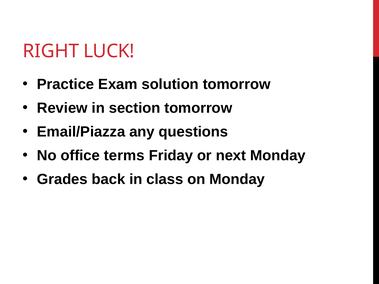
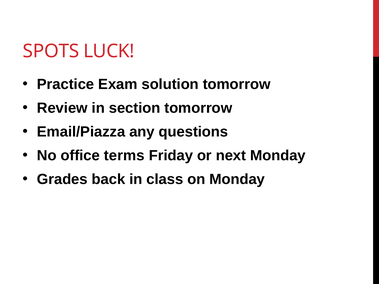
RIGHT: RIGHT -> SPOTS
